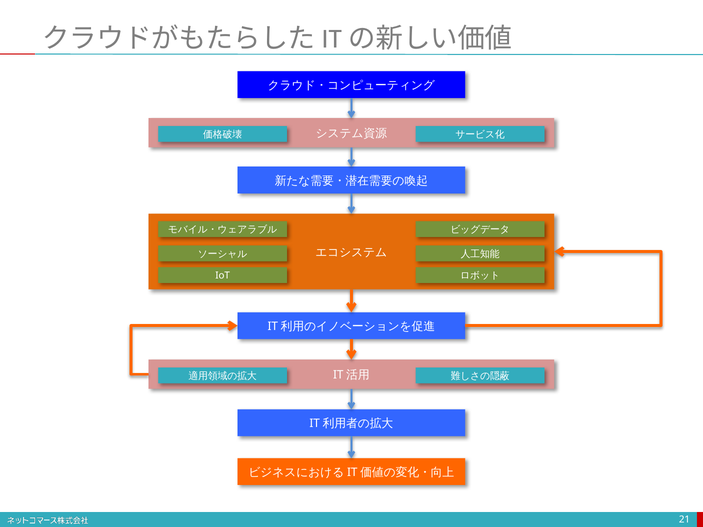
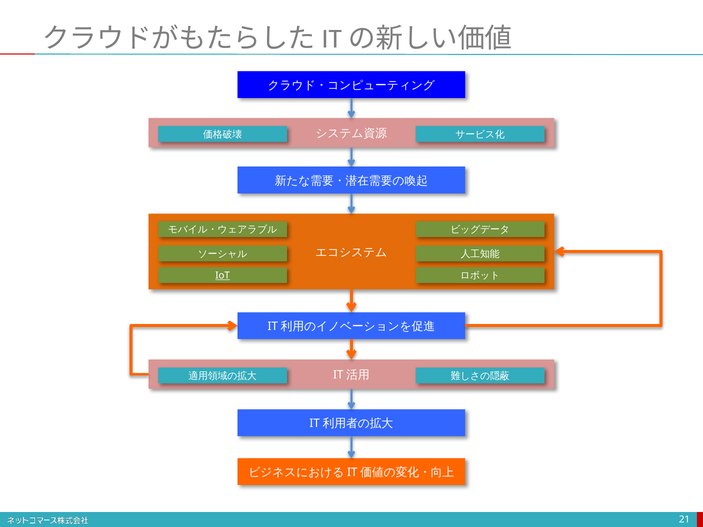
IoT underline: none -> present
